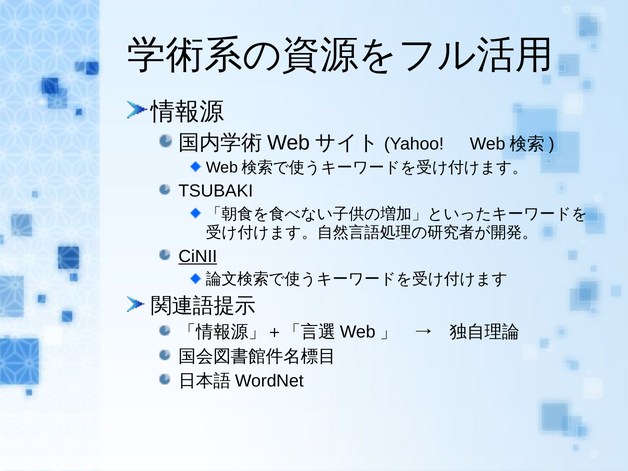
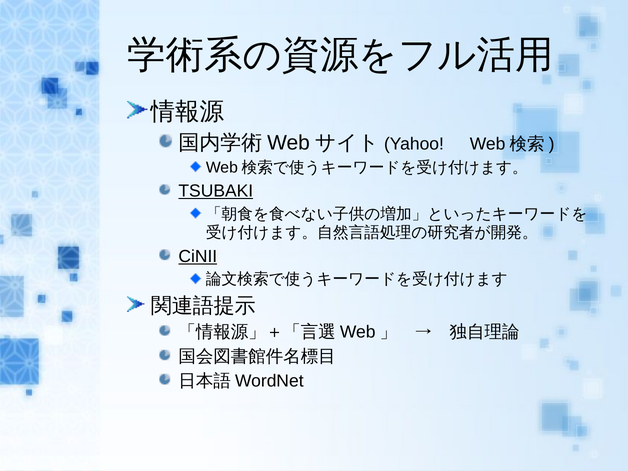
TSUBAKI underline: none -> present
